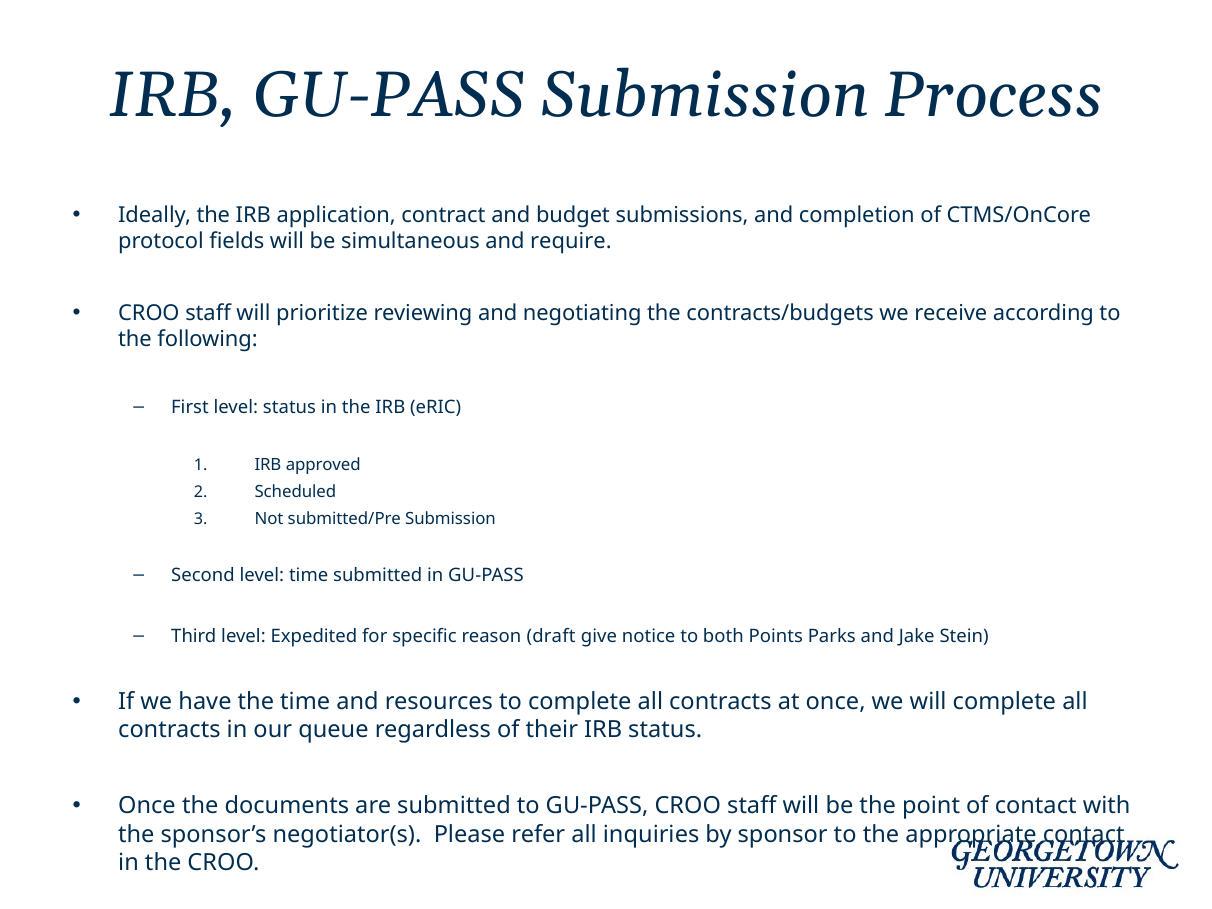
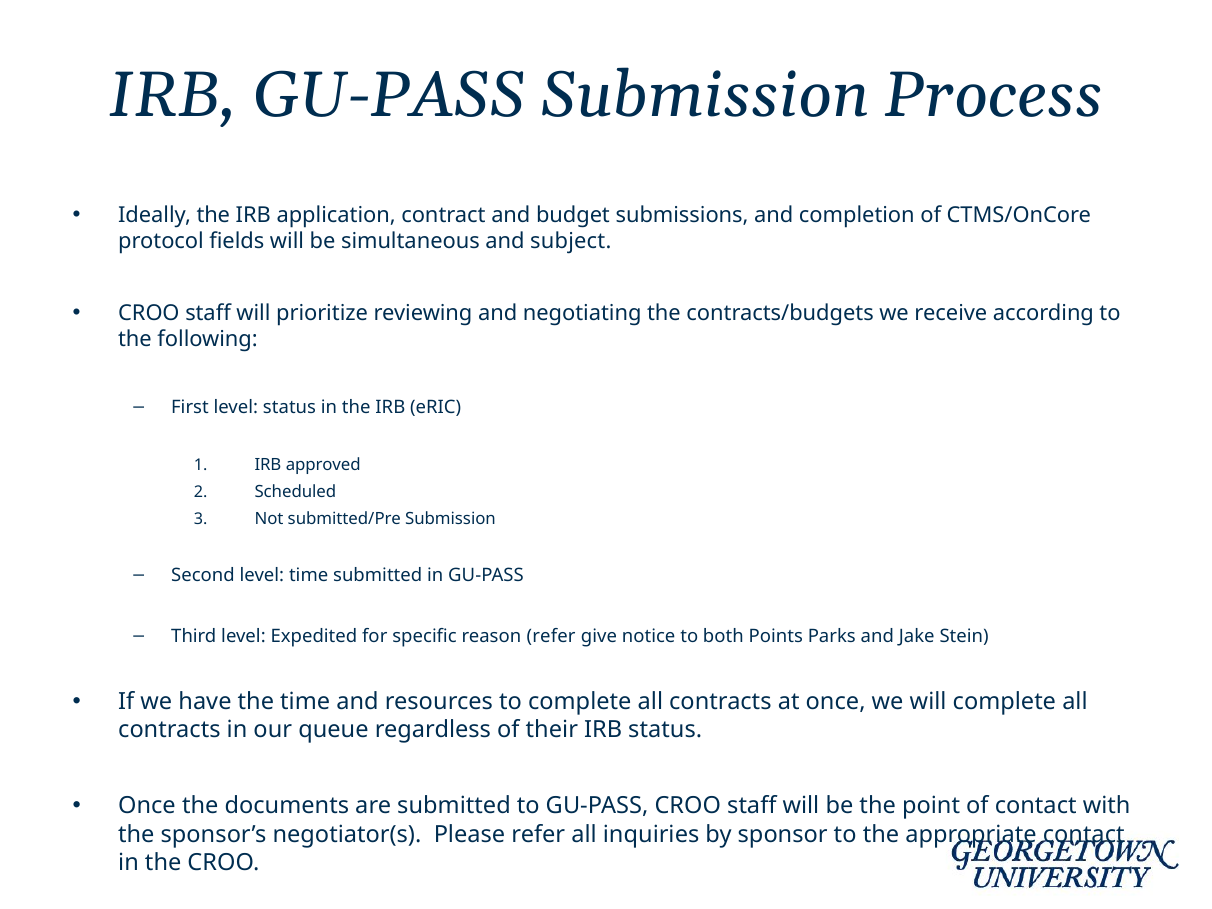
require: require -> subject
reason draft: draft -> refer
